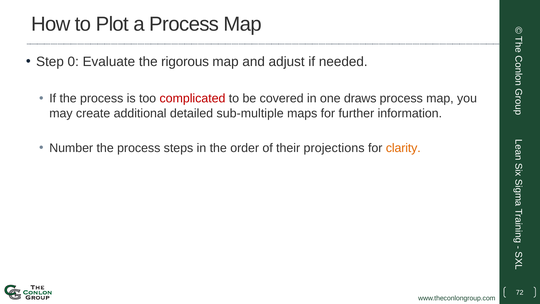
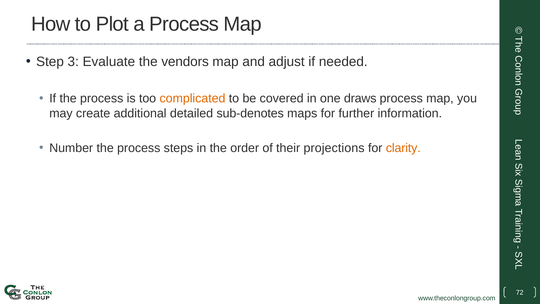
0: 0 -> 3
rigorous: rigorous -> vendors
complicated colour: red -> orange
sub-multiple: sub-multiple -> sub-denotes
